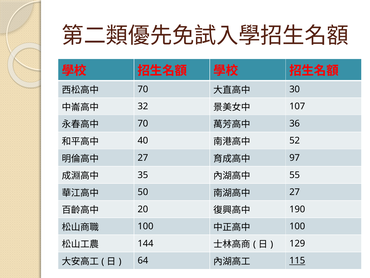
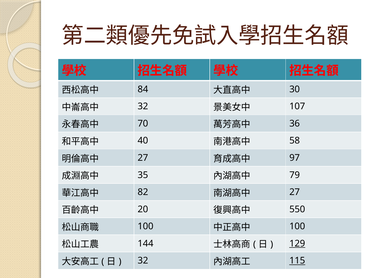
70 at (143, 89): 70 -> 84
52: 52 -> 58
55: 55 -> 79
50: 50 -> 82
190: 190 -> 550
129 underline: none -> present
64 at (143, 260): 64 -> 32
